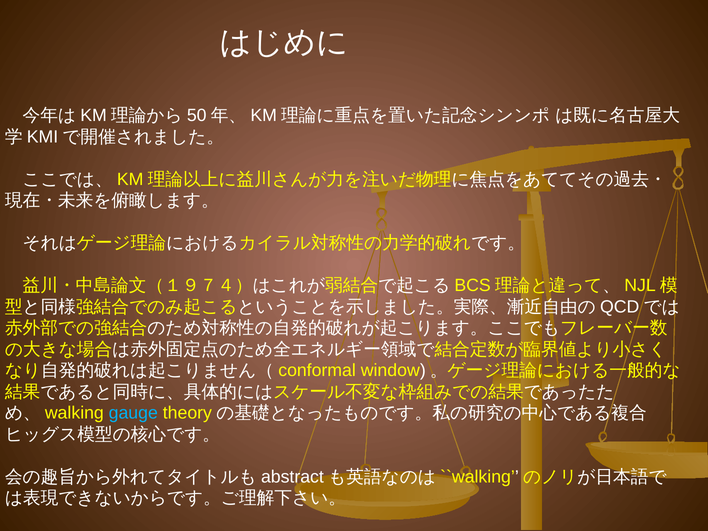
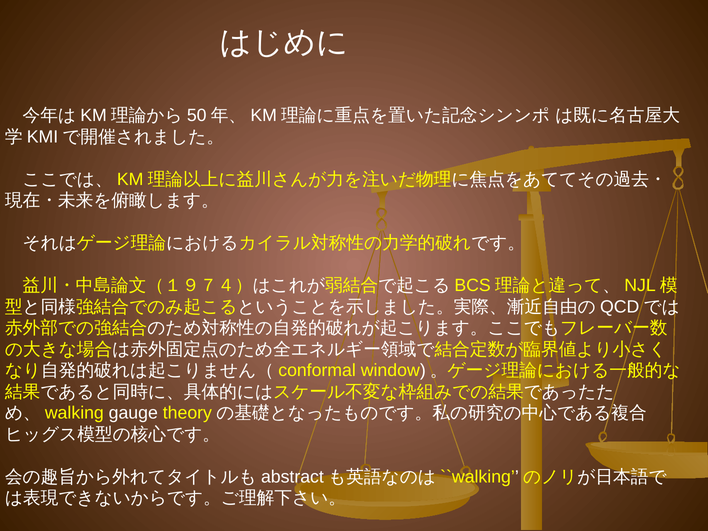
gauge colour: light blue -> white
